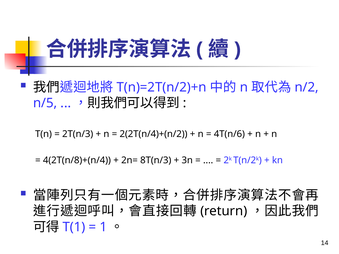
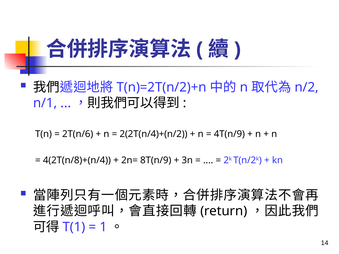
n/5: n/5 -> n/1
2T(n/3: 2T(n/3 -> 2T(n/6
4T(n/6: 4T(n/6 -> 4T(n/9
8T(n/3: 8T(n/3 -> 8T(n/9
